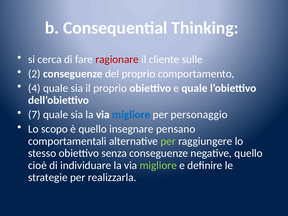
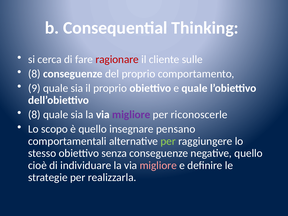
2 at (34, 74): 2 -> 8
4: 4 -> 9
7 at (34, 115): 7 -> 8
migliore at (131, 115) colour: blue -> purple
personaggio: personaggio -> riconoscerle
migliore at (158, 165) colour: light green -> pink
